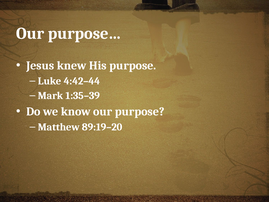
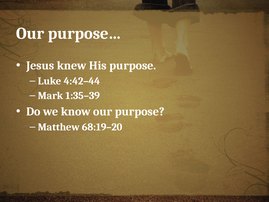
89:19–20: 89:19–20 -> 68:19–20
